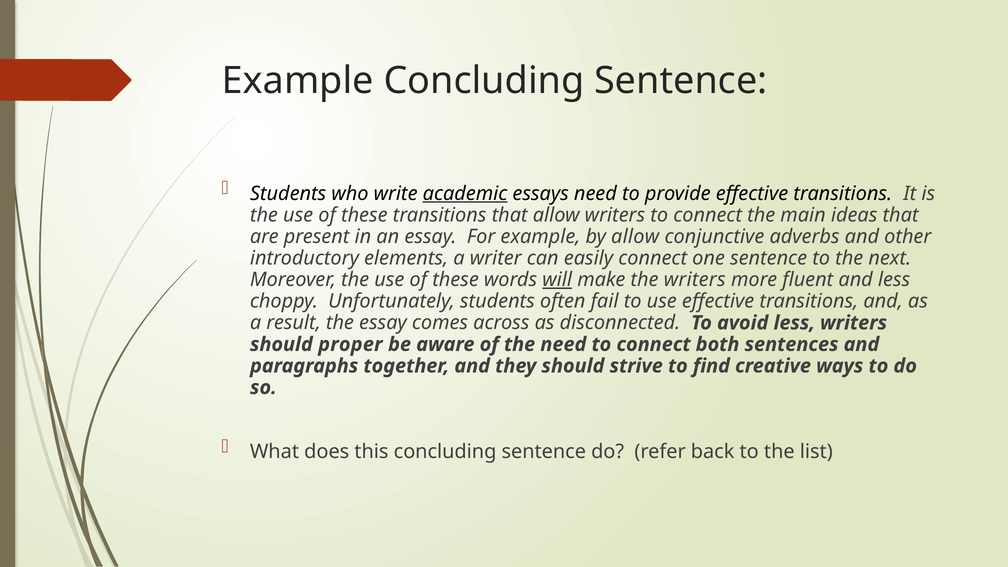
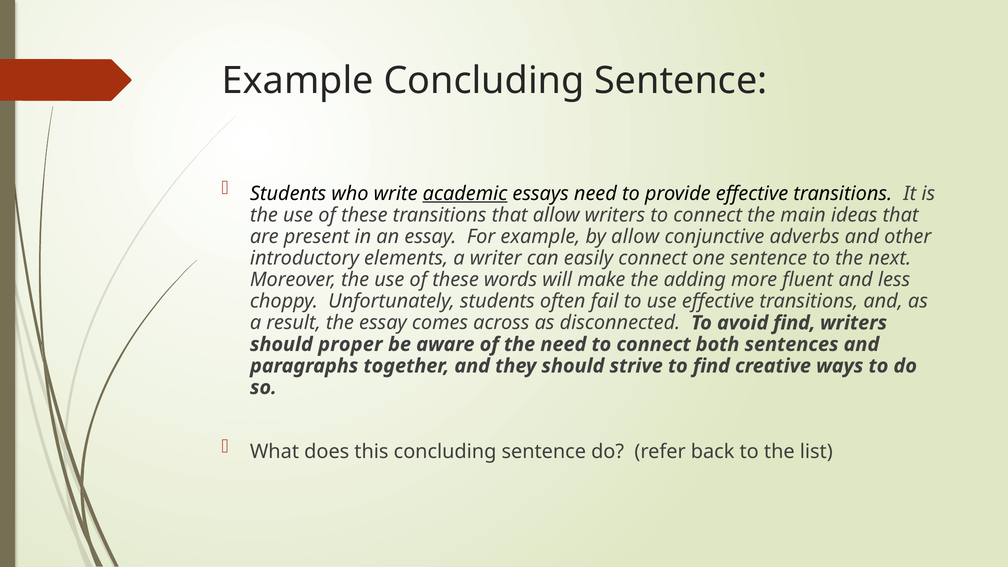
will underline: present -> none
the writers: writers -> adding
avoid less: less -> find
